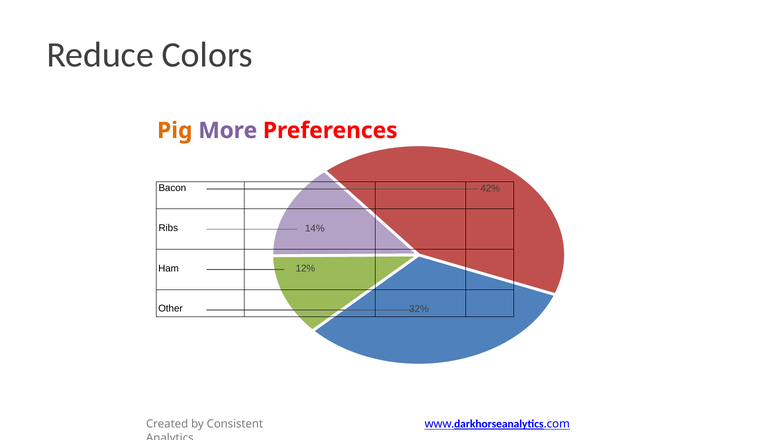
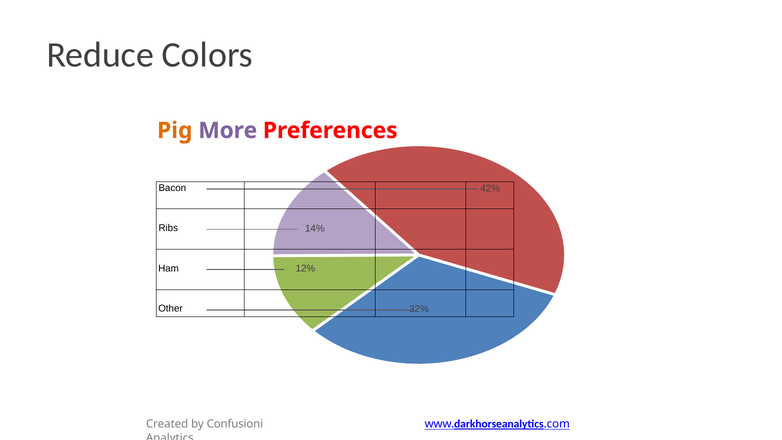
Consistent: Consistent -> Confusioni
